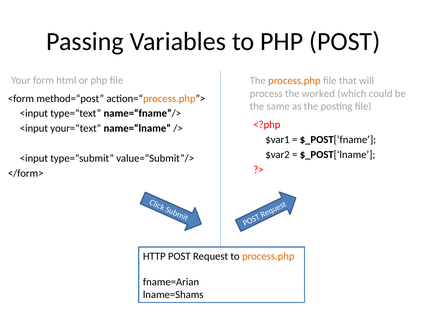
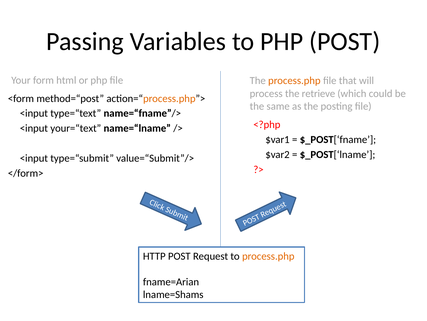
worked: worked -> retrieve
